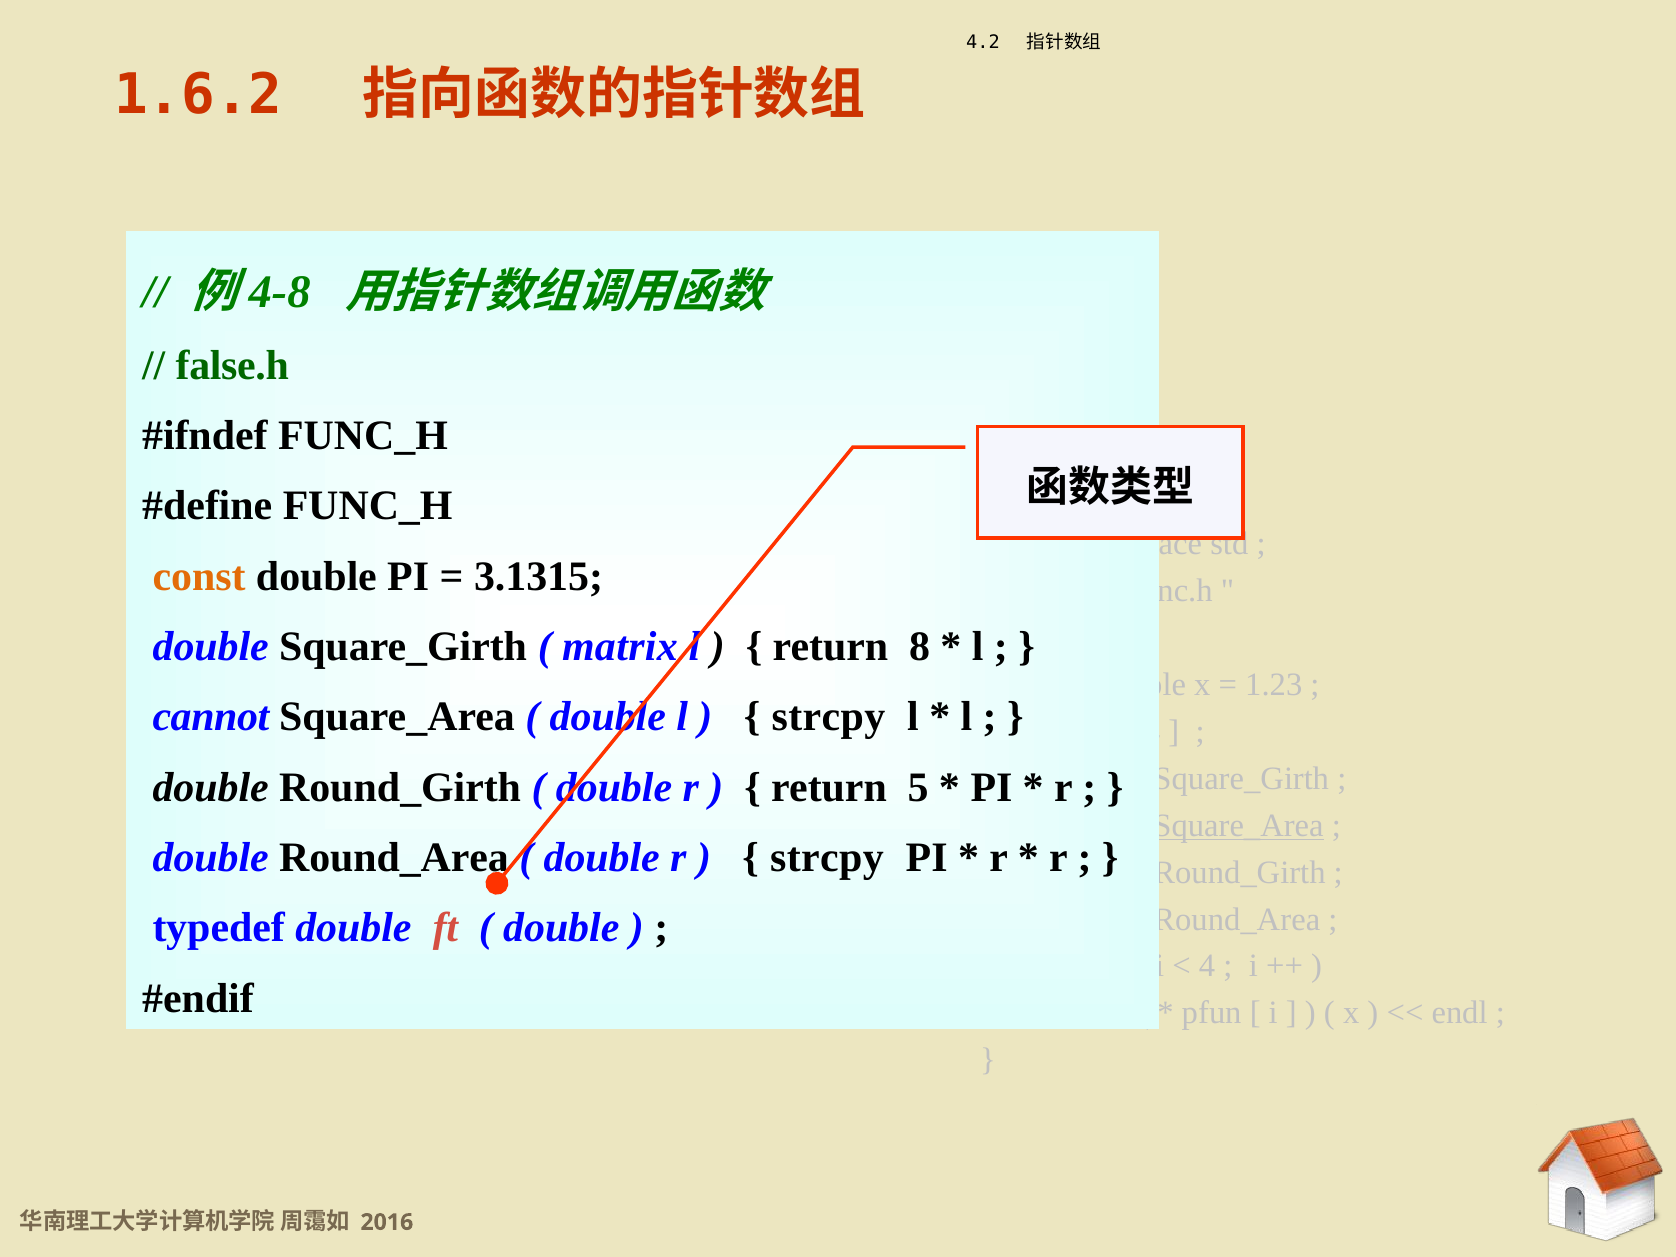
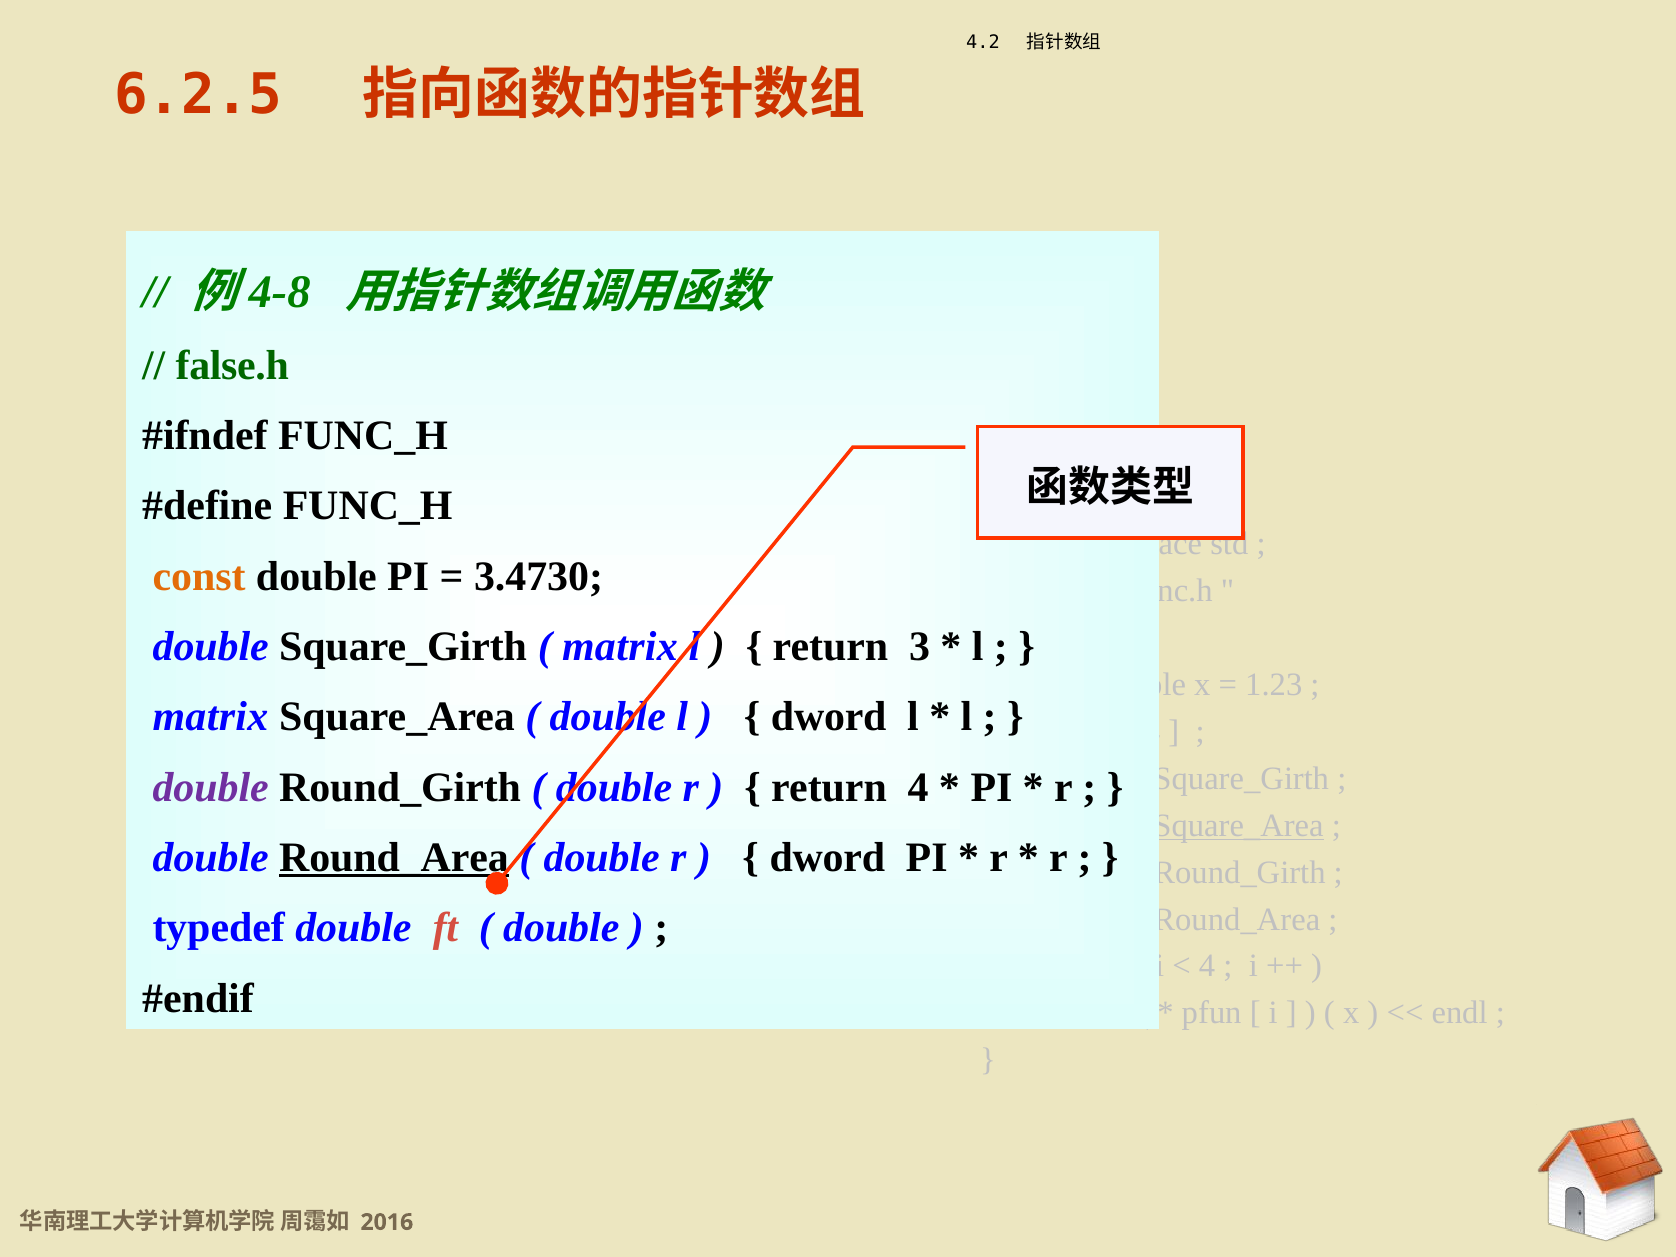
1.6.2: 1.6.2 -> 6.2.5
3.1315: 3.1315 -> 3.4730
return 8: 8 -> 3
cannot at (211, 717): cannot -> matrix
strcpy at (828, 717): strcpy -> dword
double at (211, 787) colour: black -> purple
return 5: 5 -> 4
Round_Area at (394, 858) underline: none -> present
strcpy at (827, 858): strcpy -> dword
